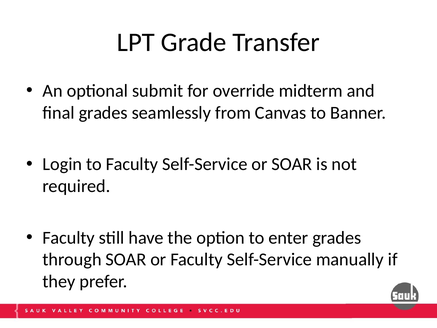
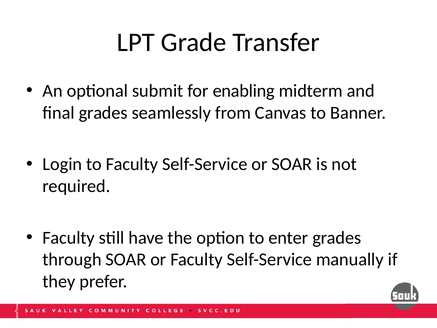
override: override -> enabling
